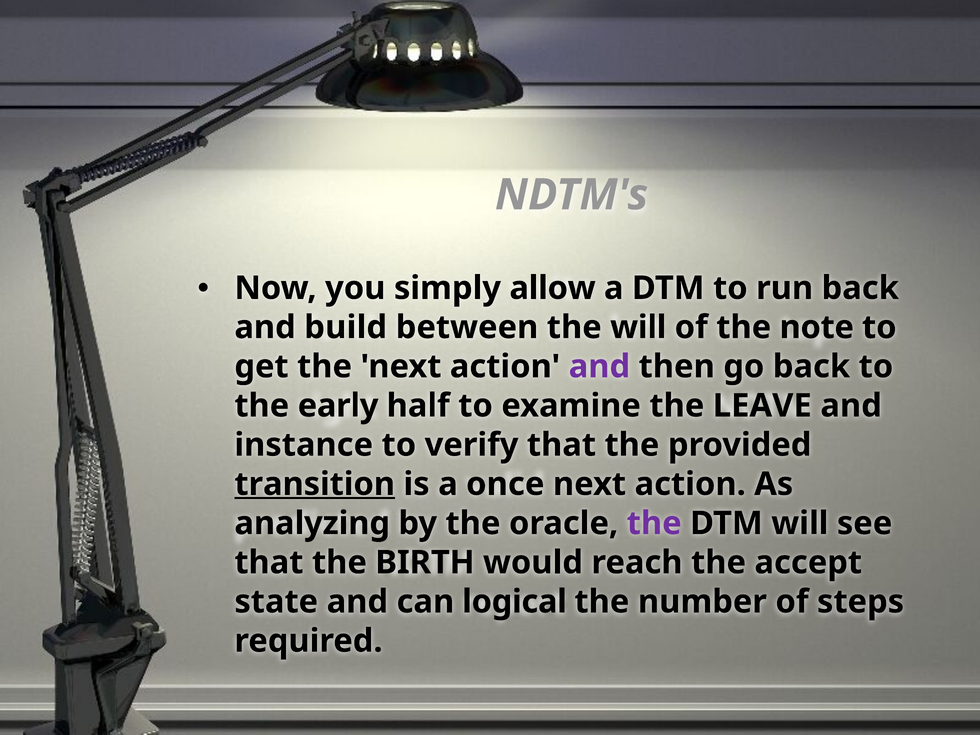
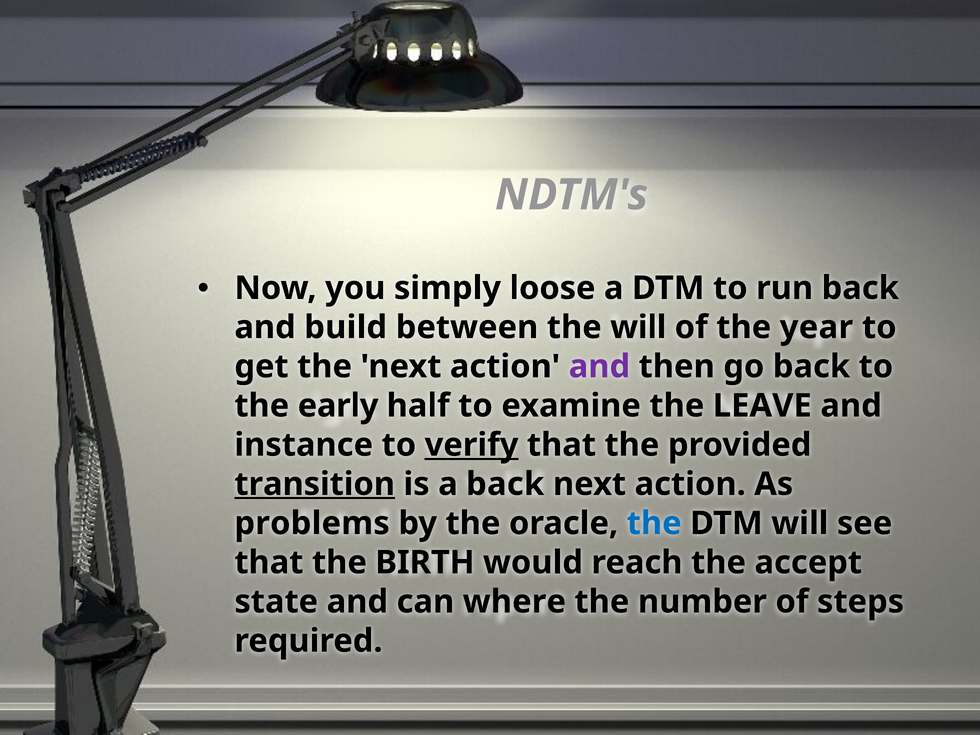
allow: allow -> loose
note: note -> year
verify underline: none -> present
a once: once -> back
analyzing: analyzing -> problems
the at (654, 523) colour: purple -> blue
logical: logical -> where
